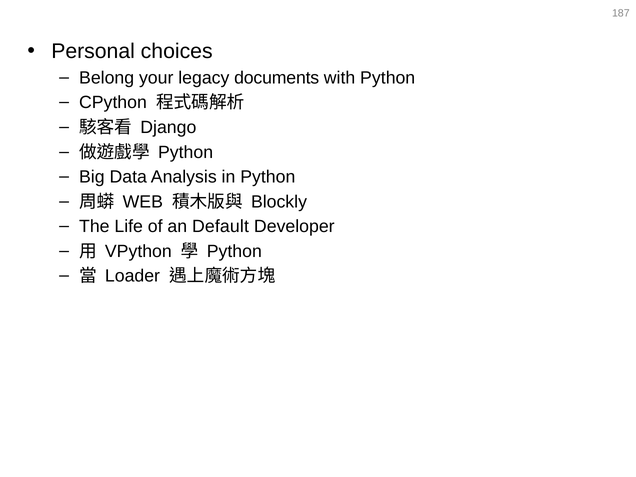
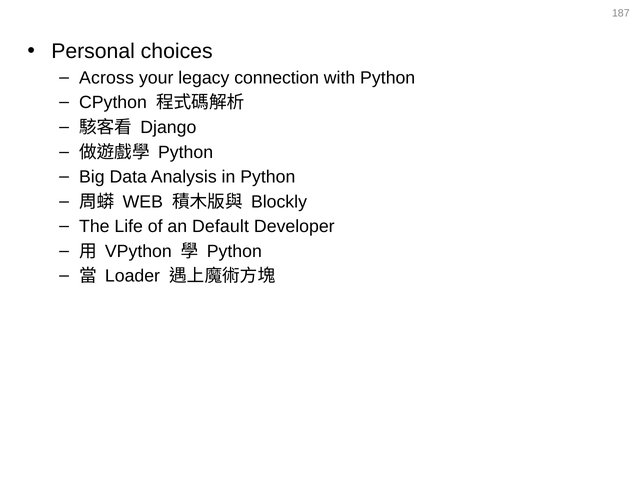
Belong: Belong -> Across
documents: documents -> connection
